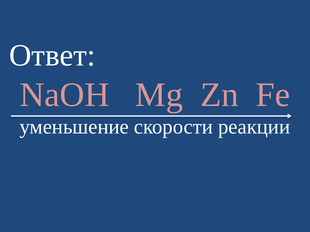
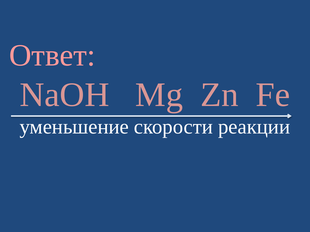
Ответ colour: white -> pink
